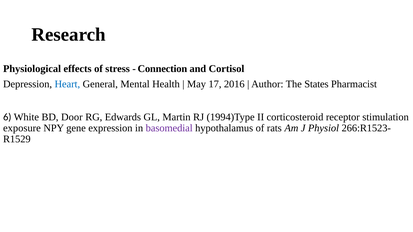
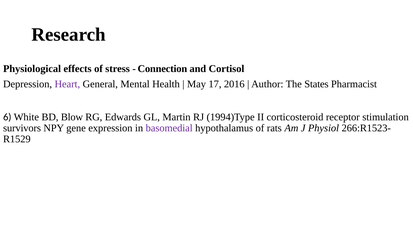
Heart colour: blue -> purple
Door: Door -> Blow
exposure: exposure -> survivors
